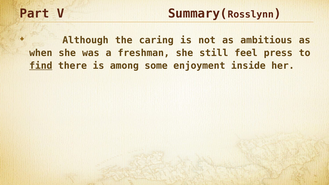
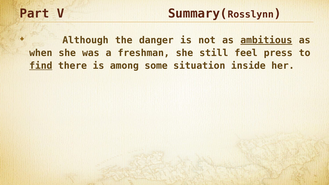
caring: caring -> danger
ambitious underline: none -> present
enjoyment: enjoyment -> situation
